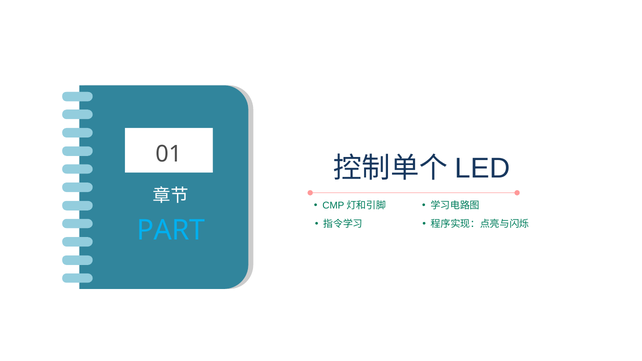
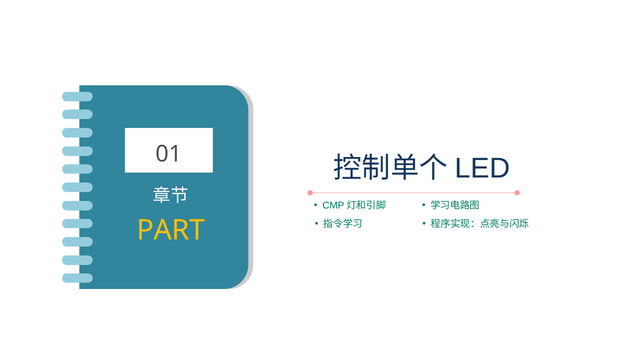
PART colour: light blue -> yellow
